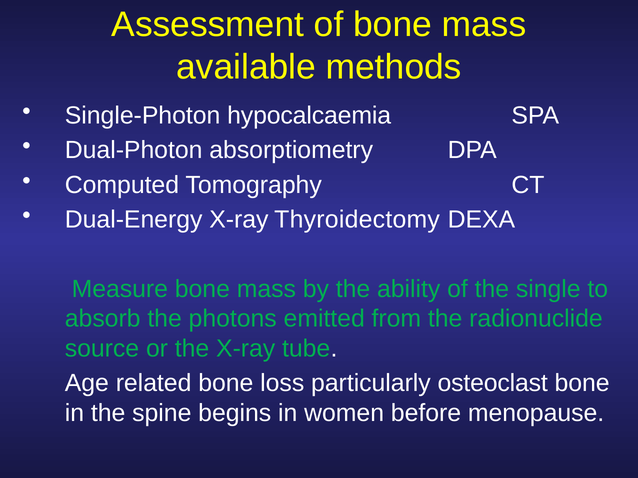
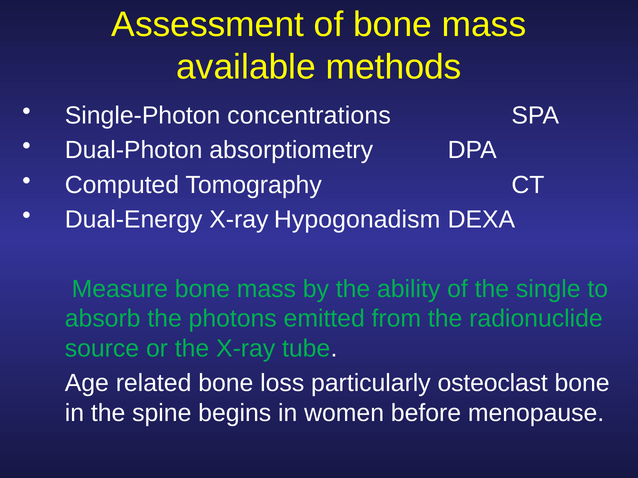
hypocalcaemia: hypocalcaemia -> concentrations
Thyroidectomy: Thyroidectomy -> Hypogonadism
